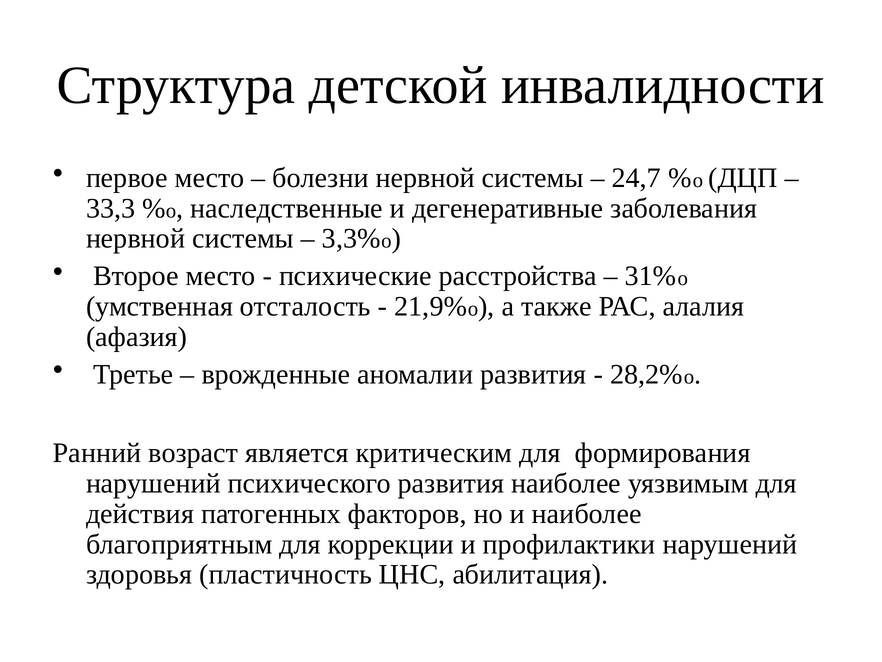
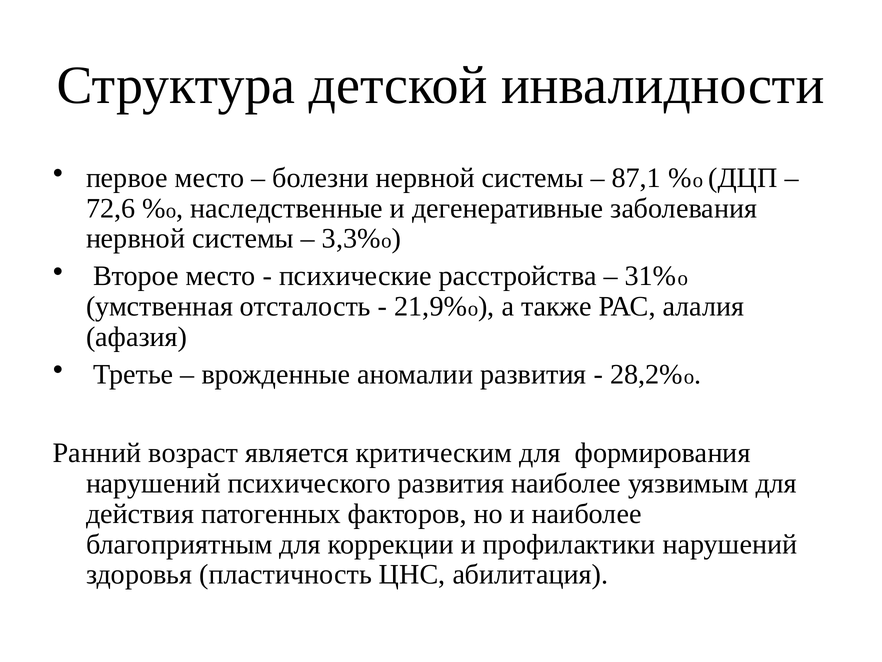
24,7: 24,7 -> 87,1
33,3: 33,3 -> 72,6
